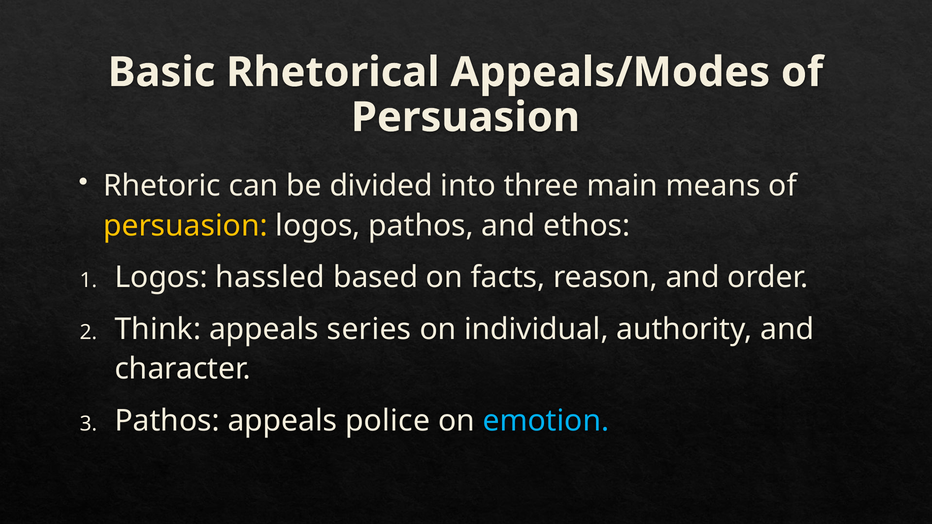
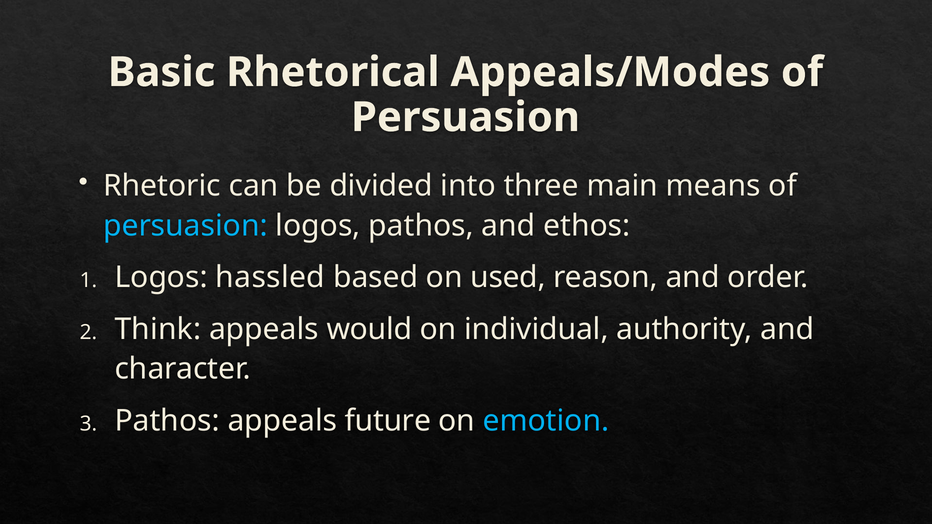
persuasion at (185, 226) colour: yellow -> light blue
facts: facts -> used
series: series -> would
police: police -> future
